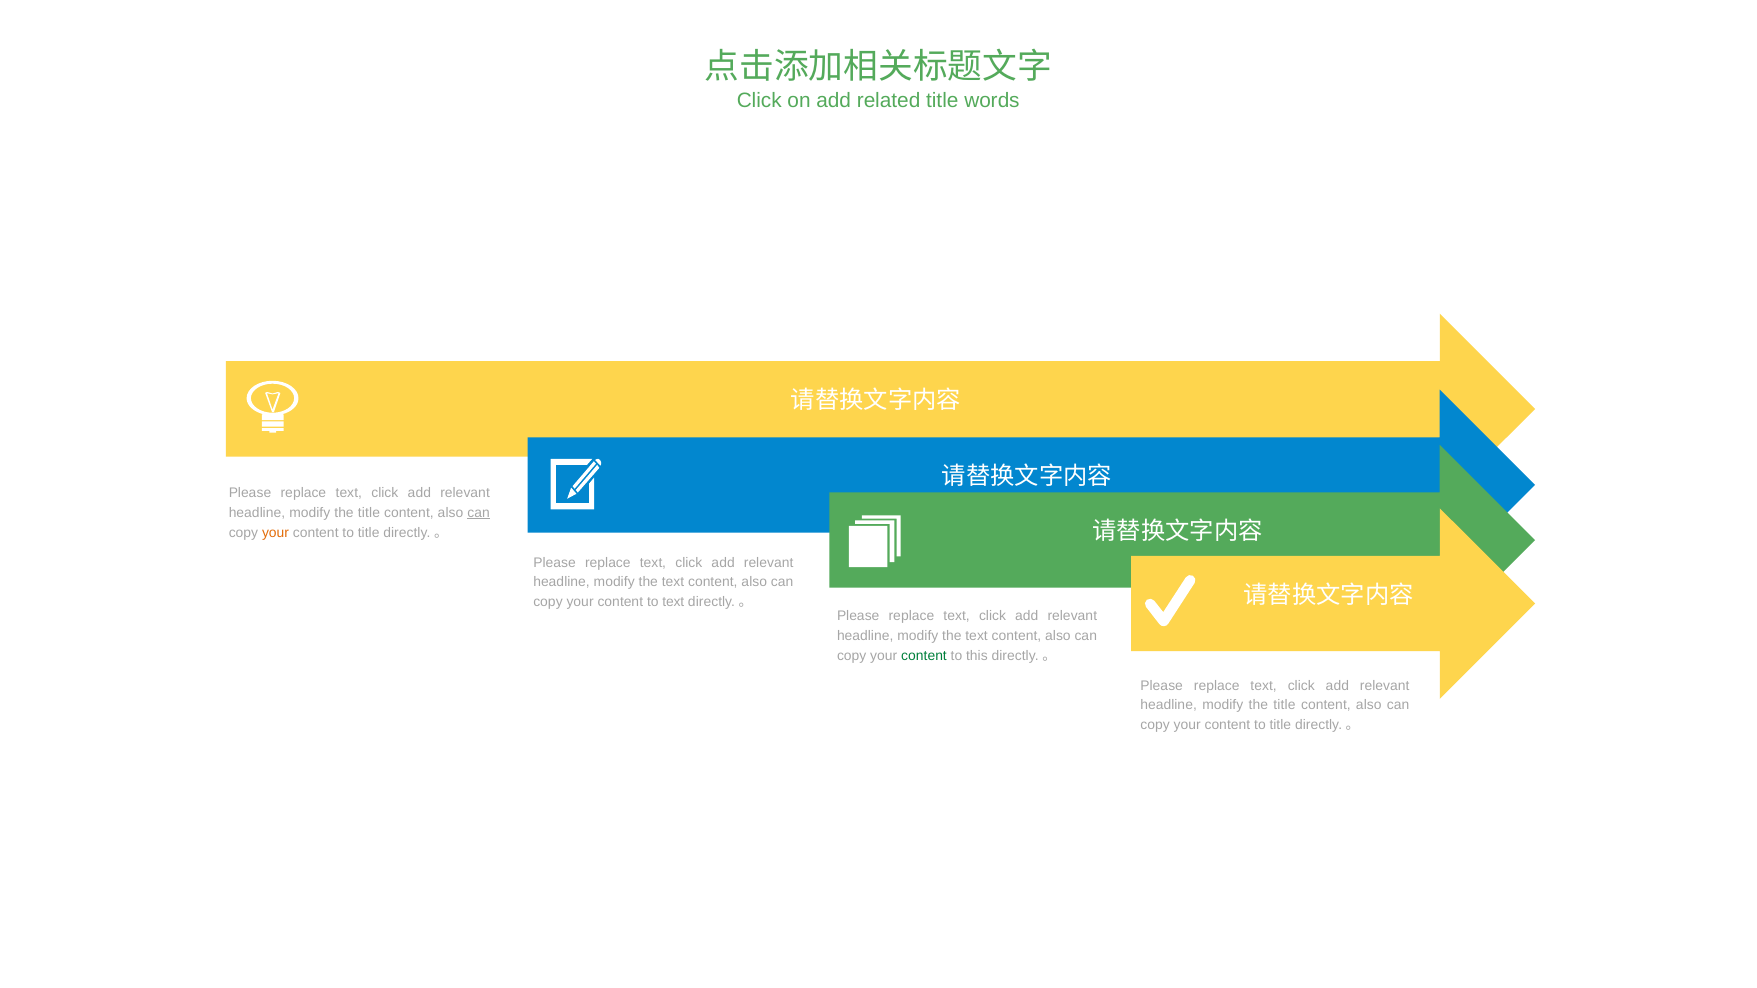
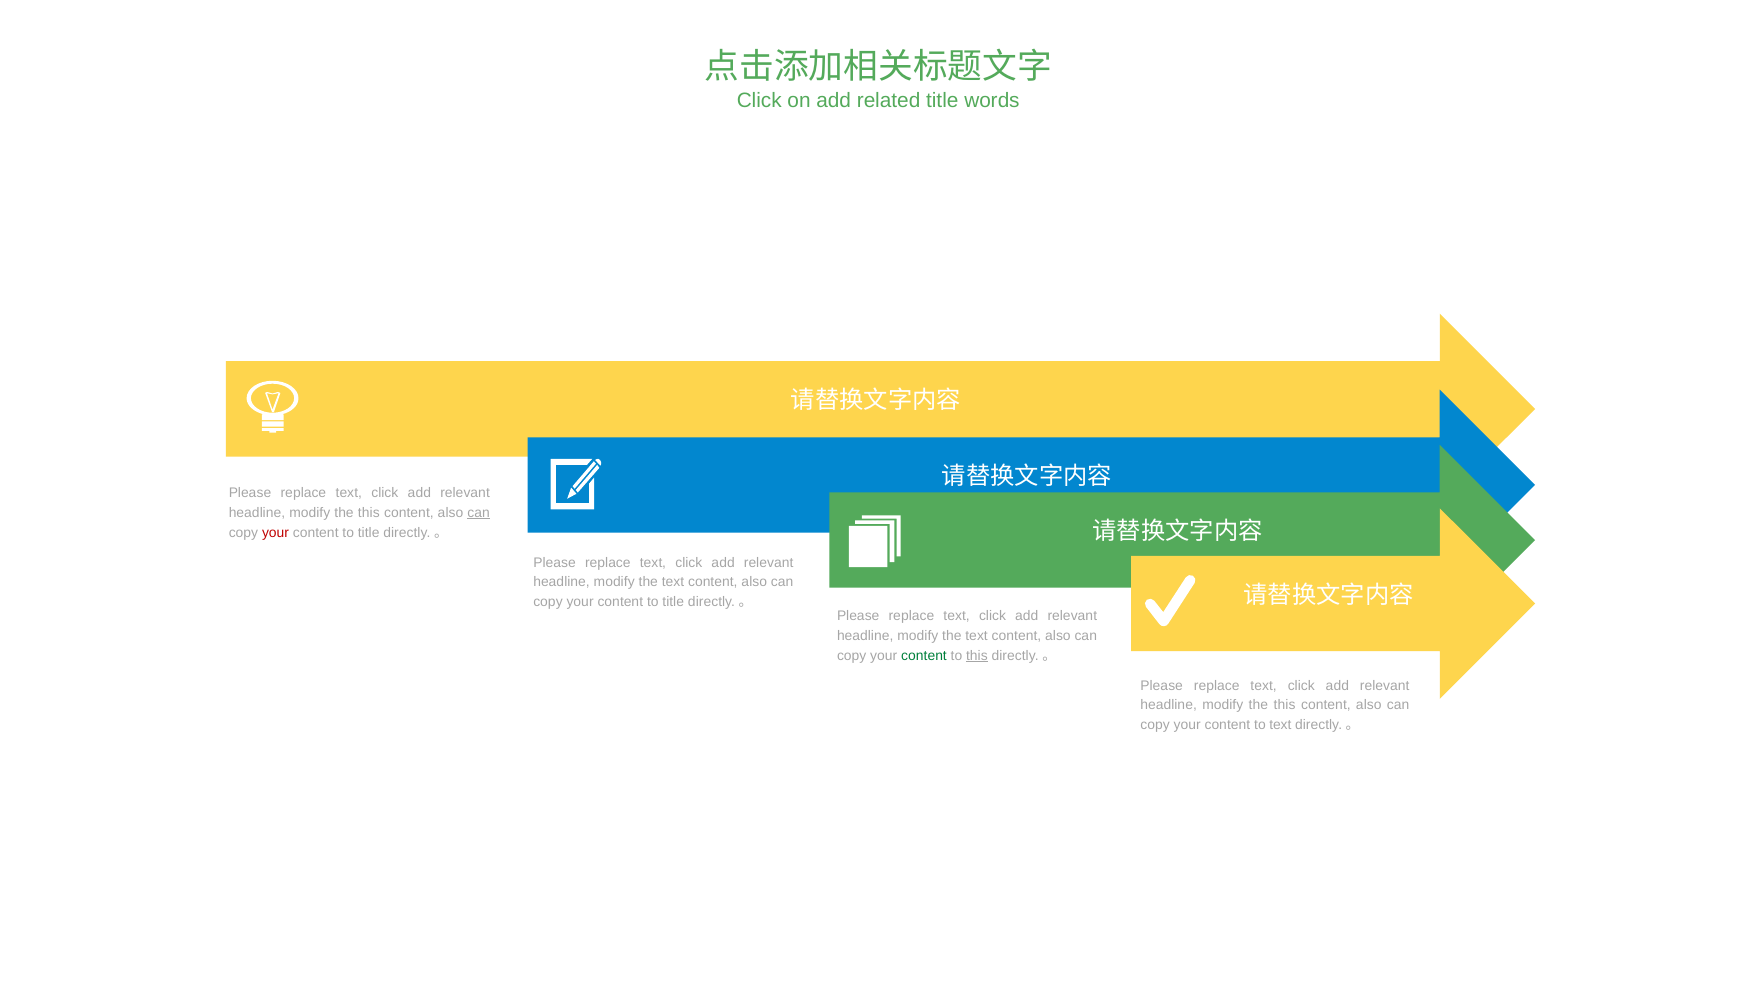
title at (369, 513): title -> this
your at (276, 533) colour: orange -> red
text at (673, 602): text -> title
this at (977, 656) underline: none -> present
title at (1285, 706): title -> this
title at (1280, 725): title -> text
